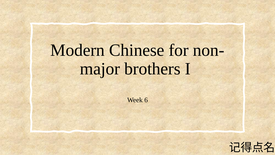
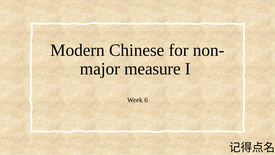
brothers: brothers -> measure
